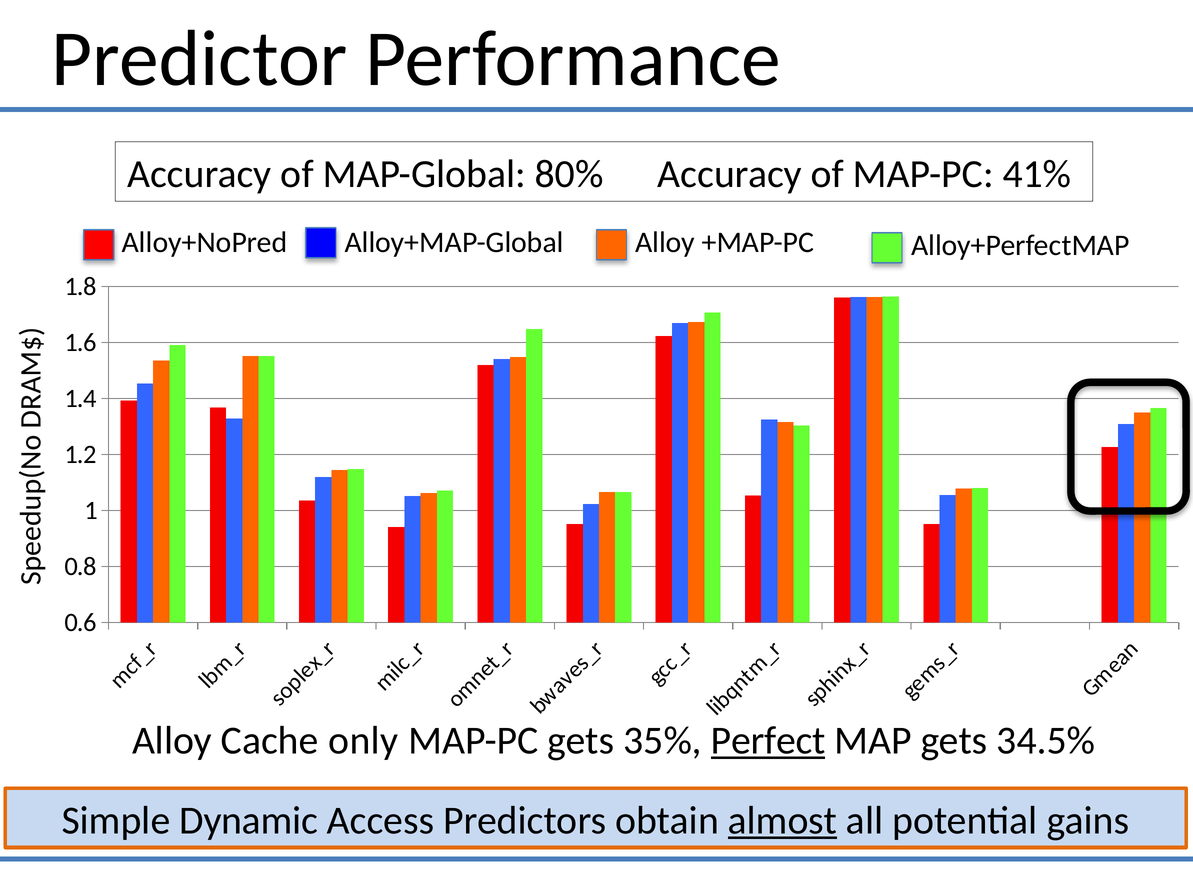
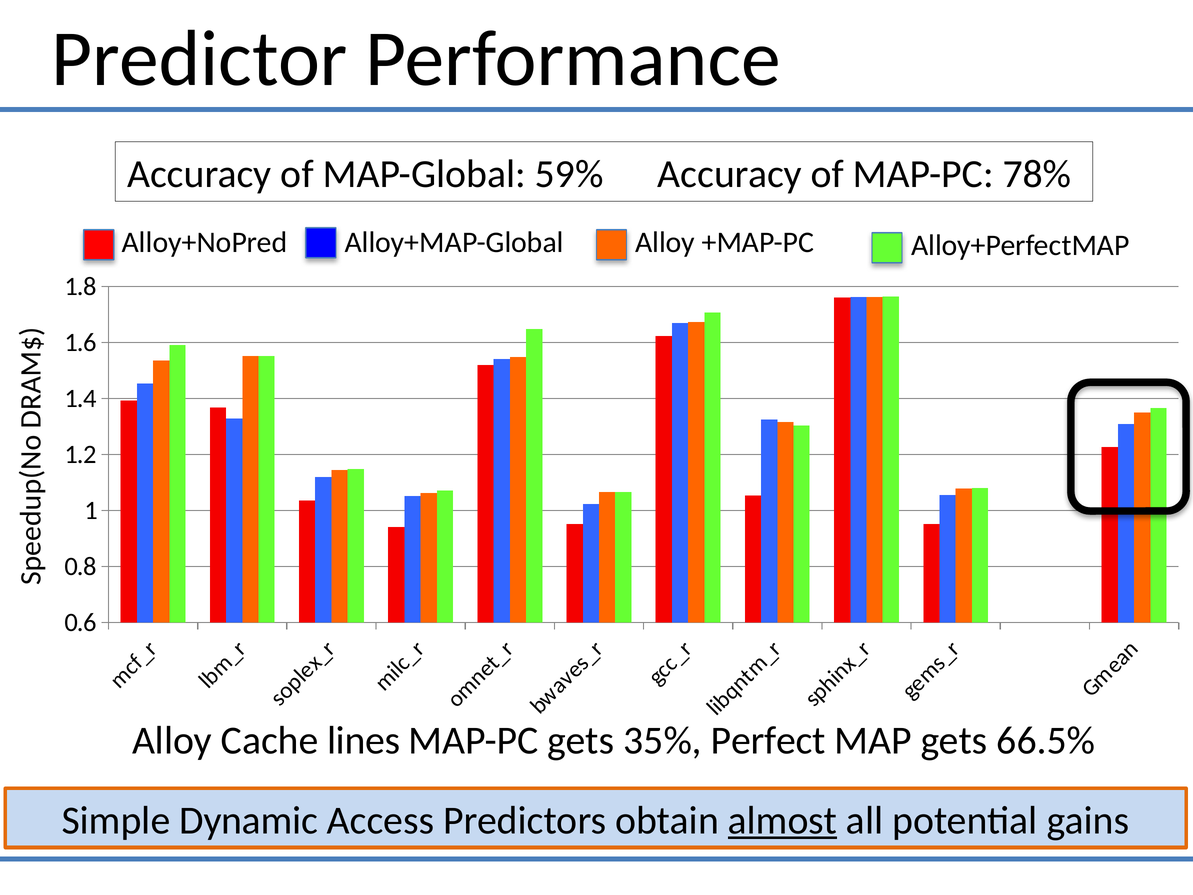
80%: 80% -> 59%
41%: 41% -> 78%
only: only -> lines
Perfect underline: present -> none
34.5%: 34.5% -> 66.5%
